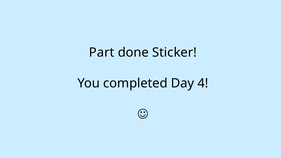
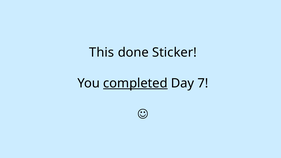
Part: Part -> This
completed underline: none -> present
4: 4 -> 7
